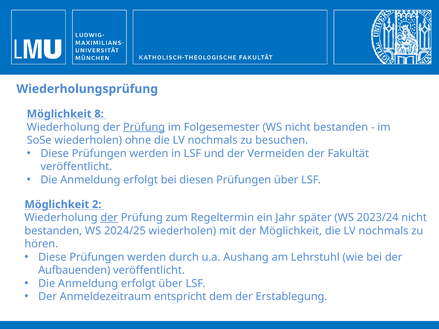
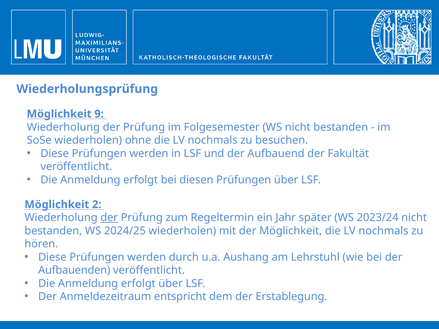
8: 8 -> 9
Prüfung at (144, 127) underline: present -> none
Vermeiden: Vermeiden -> Aufbauend
